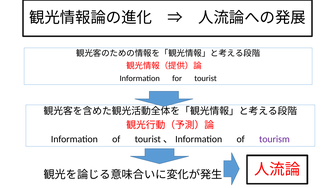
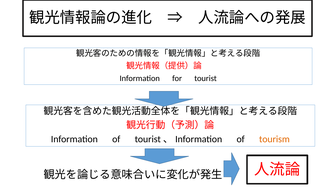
tourism colour: purple -> orange
